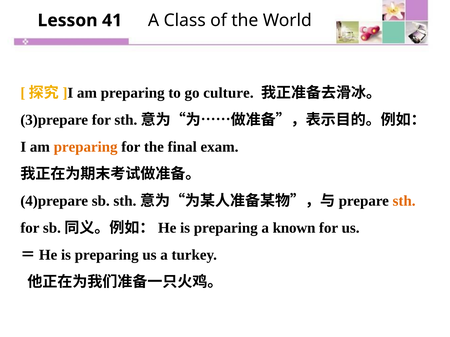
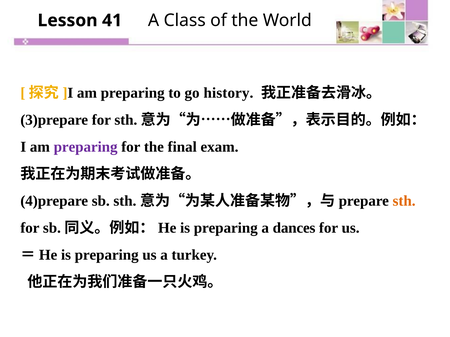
culture: culture -> history
preparing at (86, 147) colour: orange -> purple
known: known -> dances
